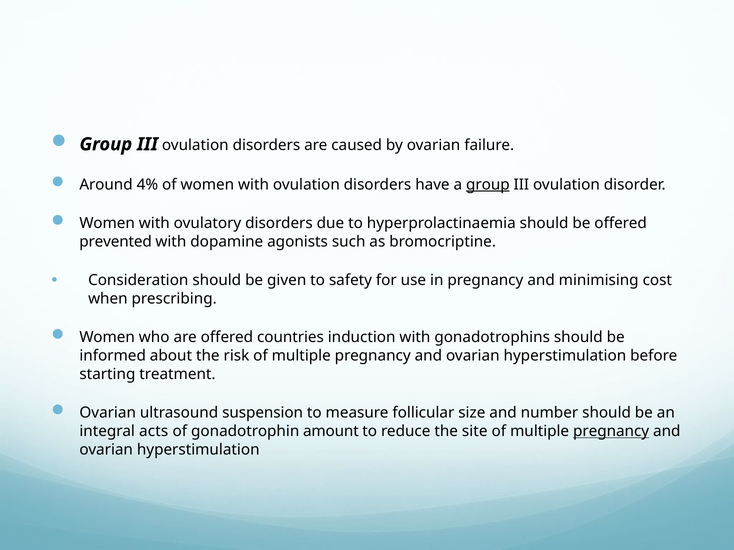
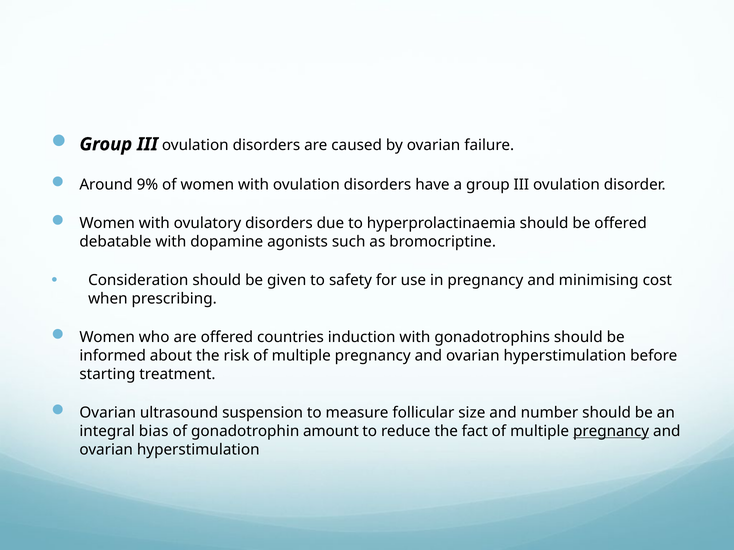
4%: 4% -> 9%
group at (488, 185) underline: present -> none
prevented: prevented -> debatable
acts: acts -> bias
site: site -> fact
